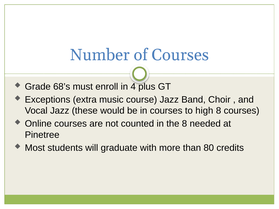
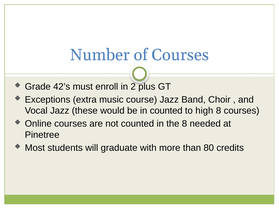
68’s: 68’s -> 42’s
4: 4 -> 2
in courses: courses -> counted
